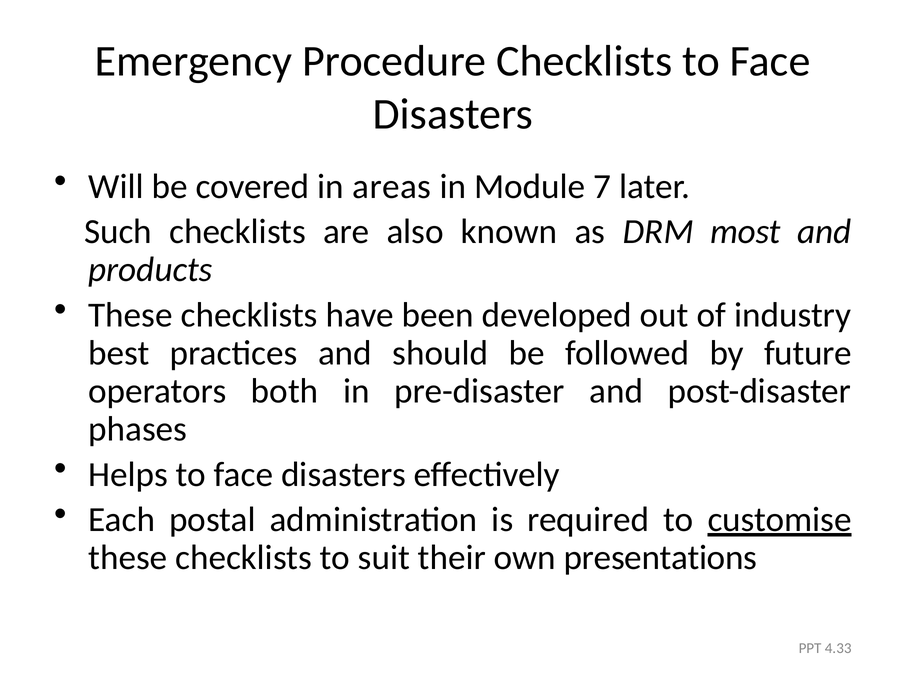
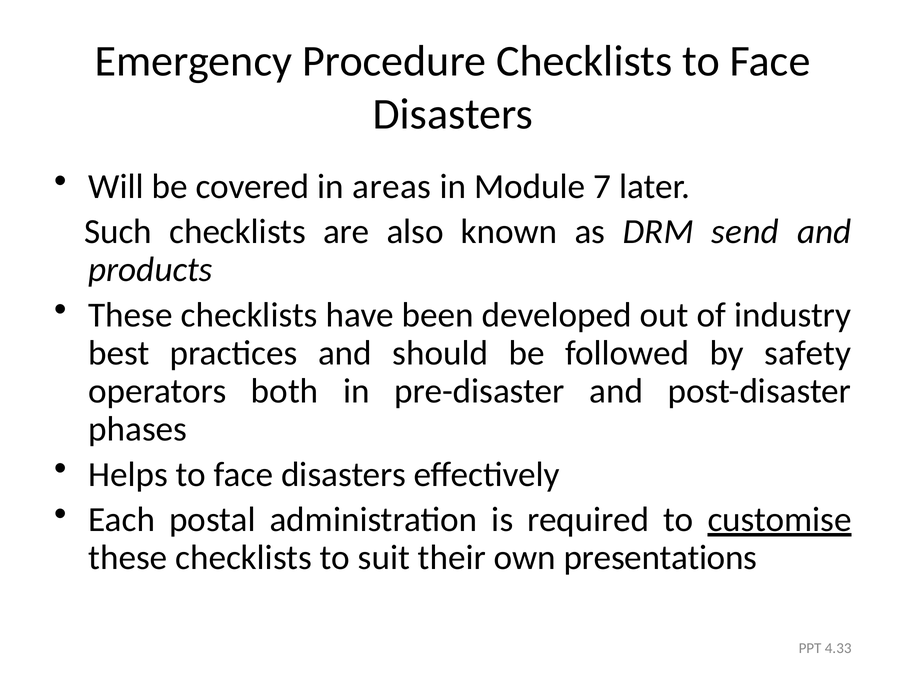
most: most -> send
future: future -> safety
